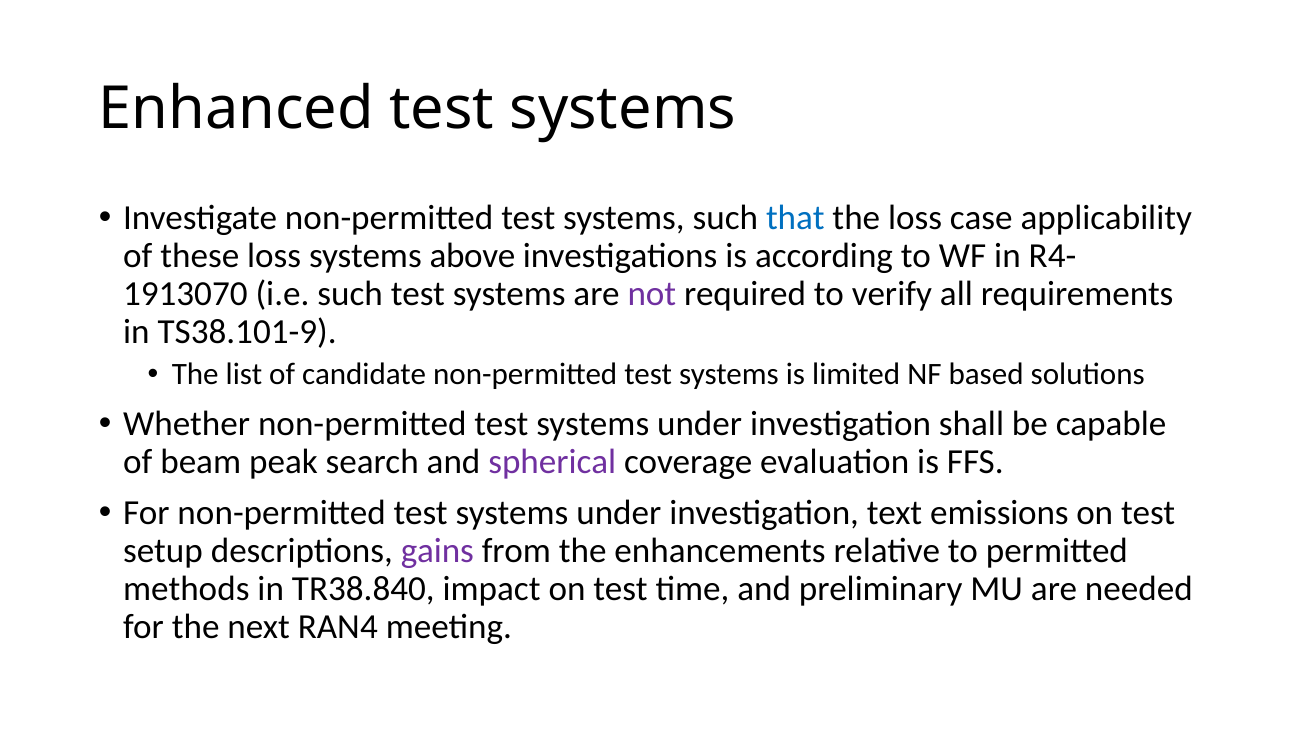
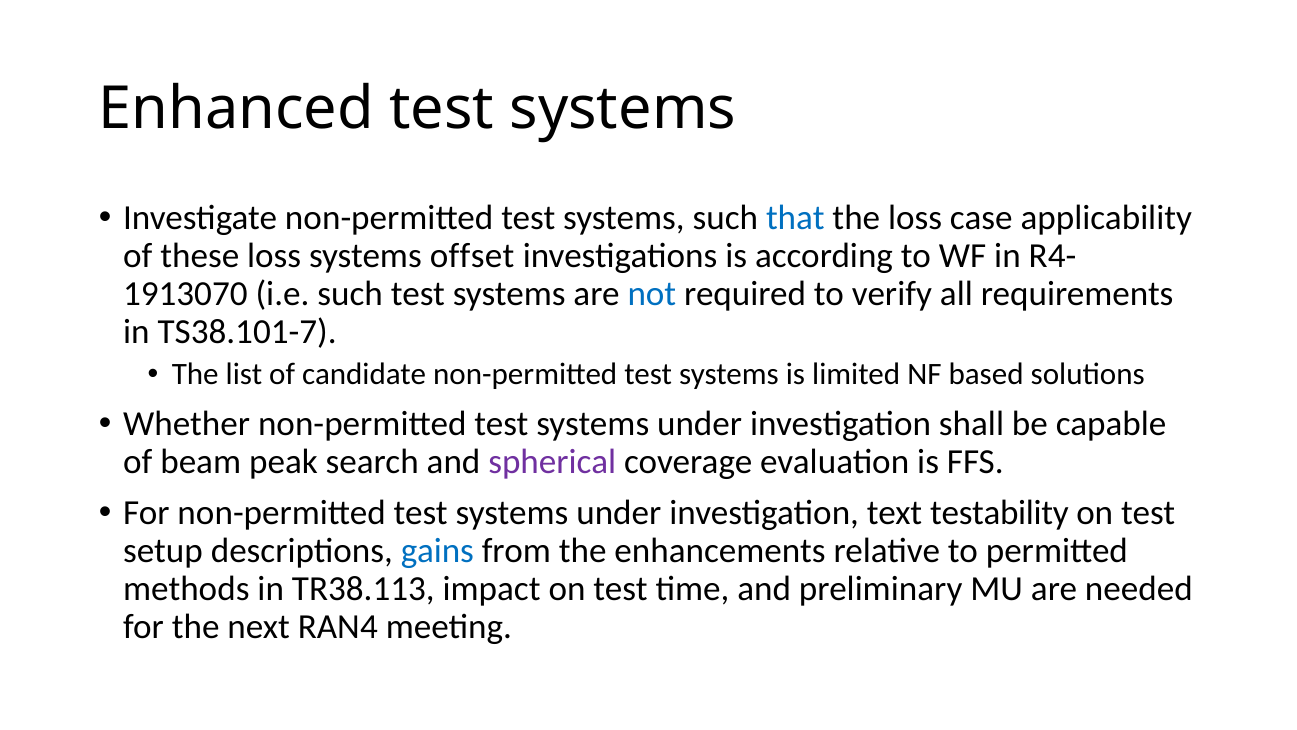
above: above -> offset
not colour: purple -> blue
TS38.101-9: TS38.101-9 -> TS38.101-7
emissions: emissions -> testability
gains colour: purple -> blue
TR38.840: TR38.840 -> TR38.113
